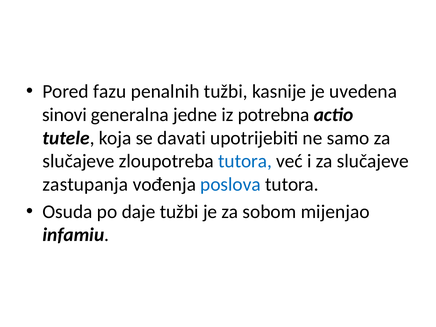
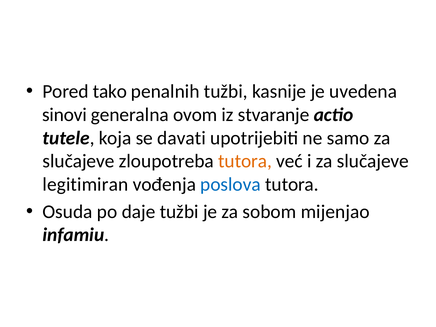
fazu: fazu -> tako
jedne: jedne -> ovom
potrebna: potrebna -> stvaranje
tutora at (245, 161) colour: blue -> orange
zastupanja: zastupanja -> legitimiran
